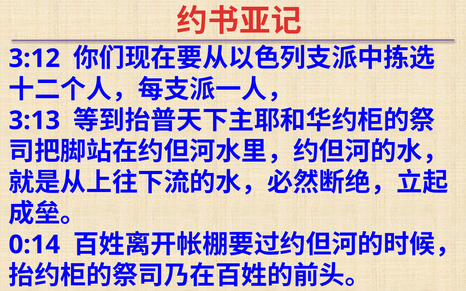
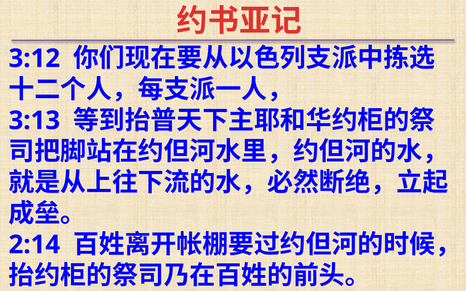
0:14: 0:14 -> 2:14
